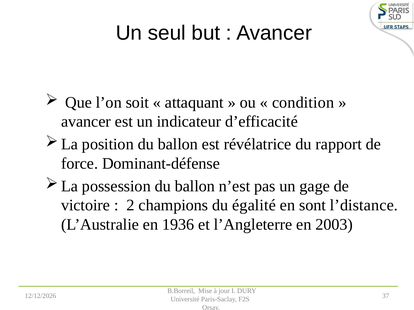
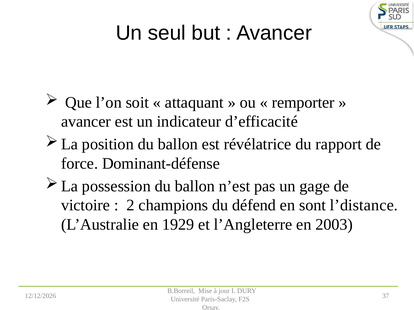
condition: condition -> remporter
égalité: égalité -> défend
1936: 1936 -> 1929
